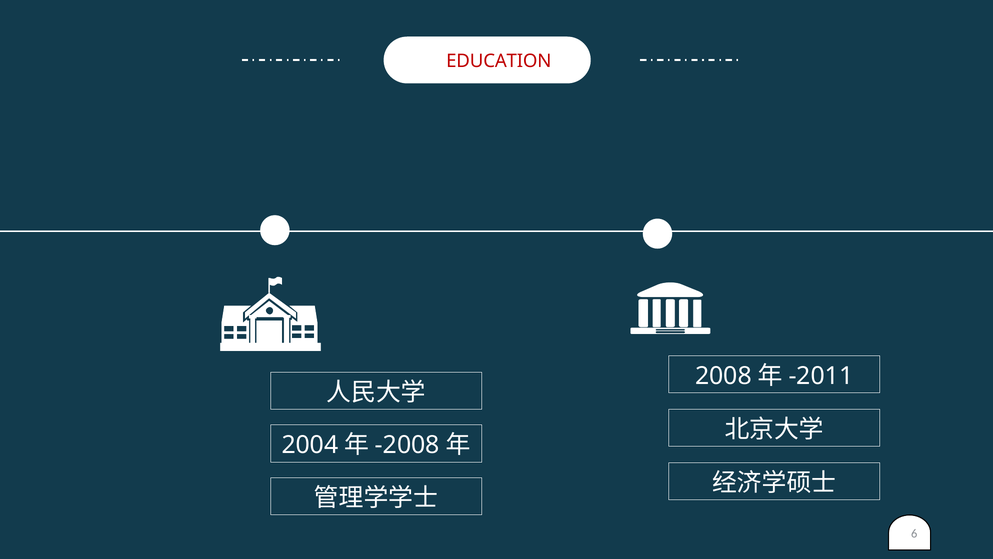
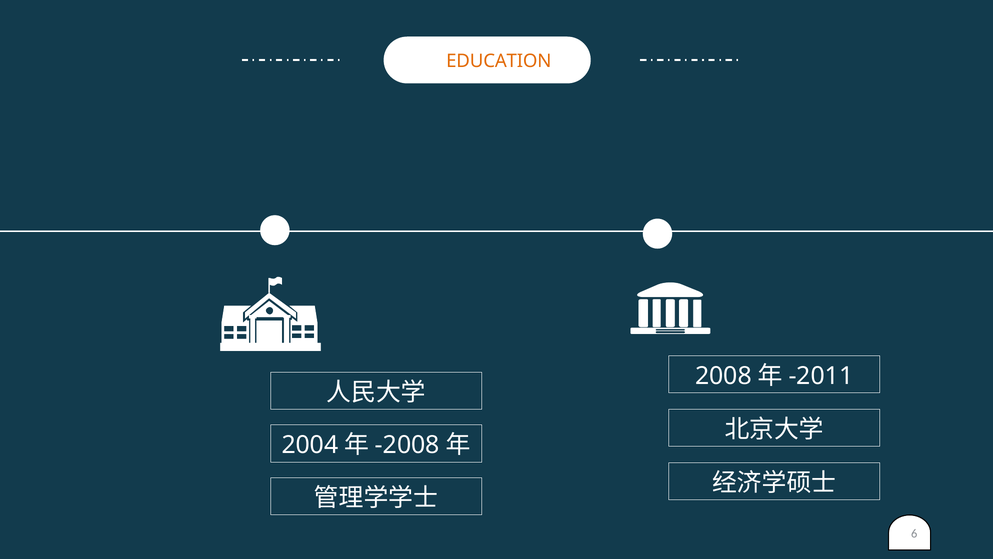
EDUCATION colour: red -> orange
